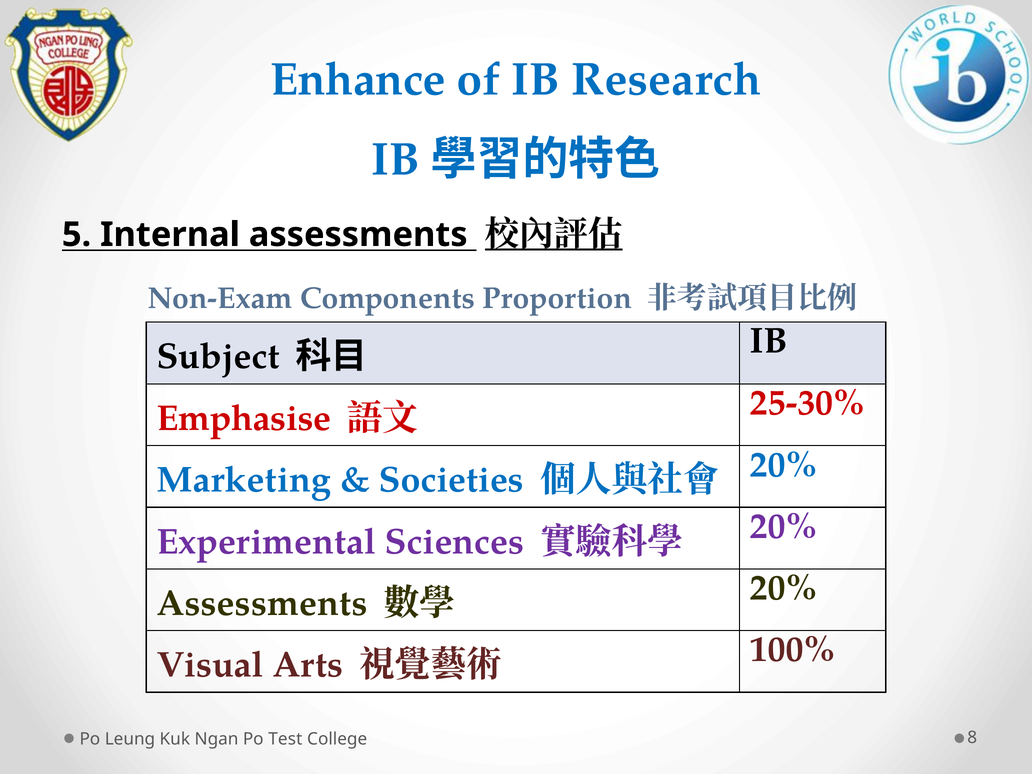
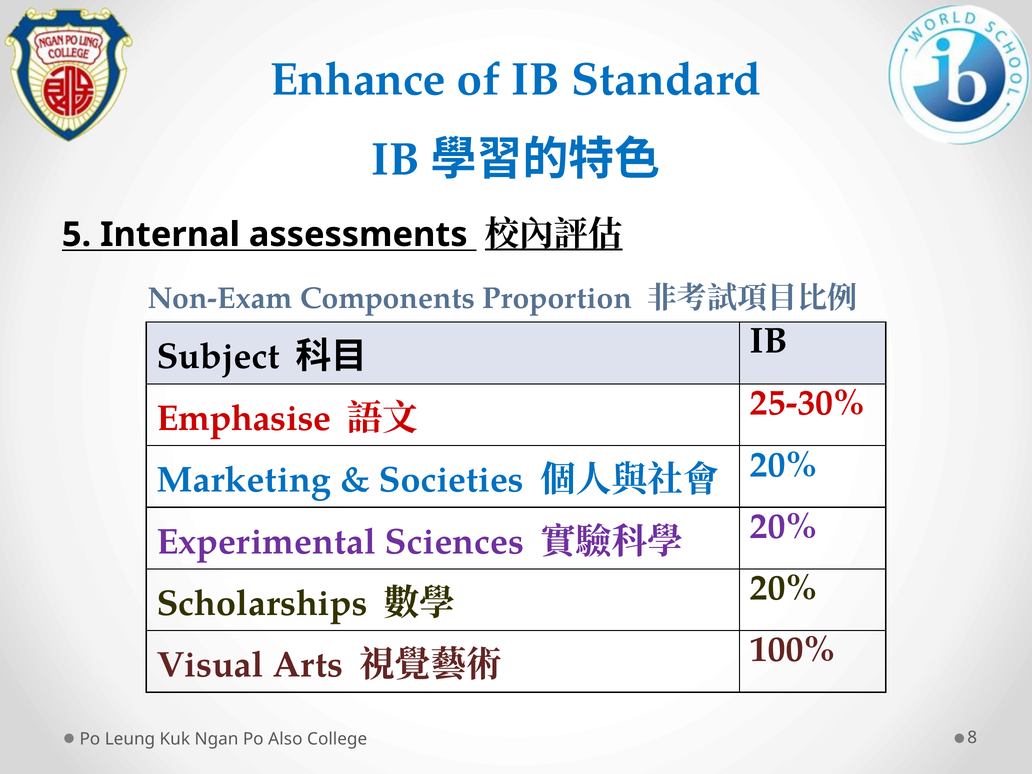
Research: Research -> Standard
Assessments at (262, 603): Assessments -> Scholarships
Test: Test -> Also
